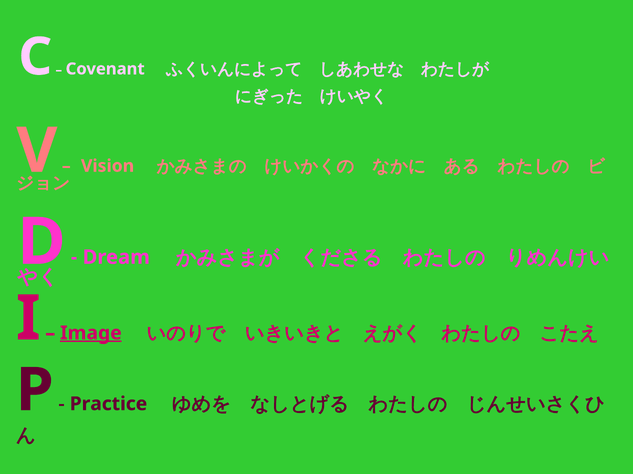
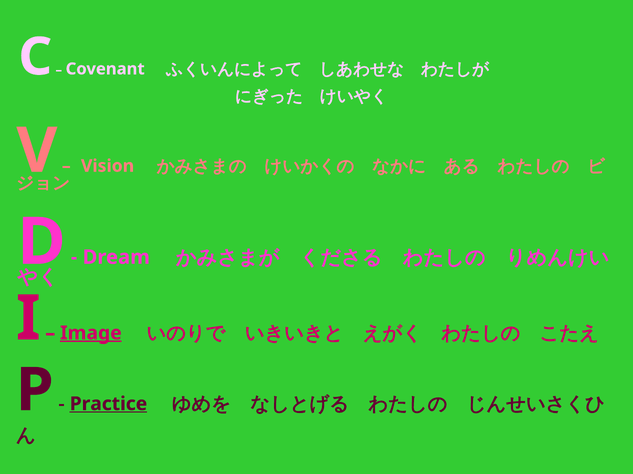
Practice underline: none -> present
